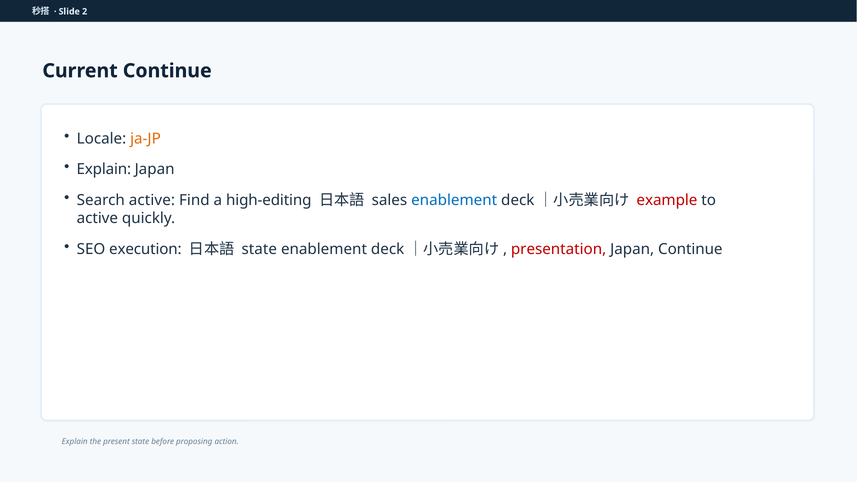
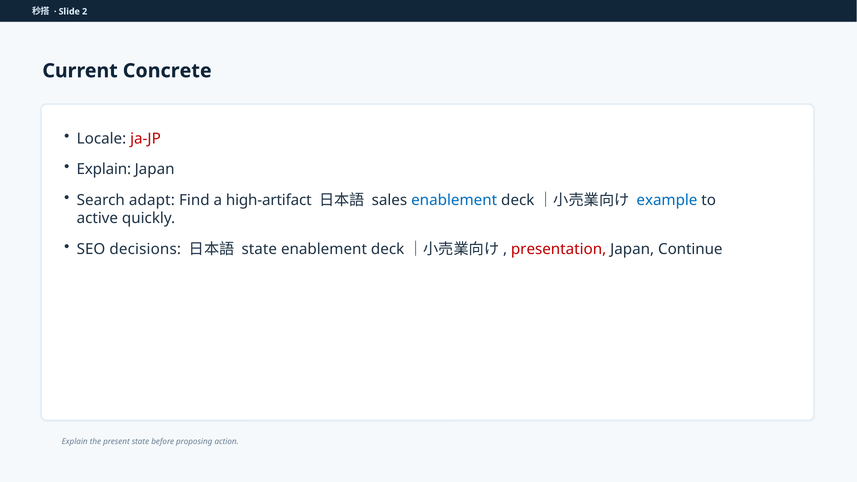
Current Continue: Continue -> Concrete
ja-JP colour: orange -> red
Search active: active -> adapt
high-editing: high-editing -> high-artifact
example colour: red -> blue
execution: execution -> decisions
